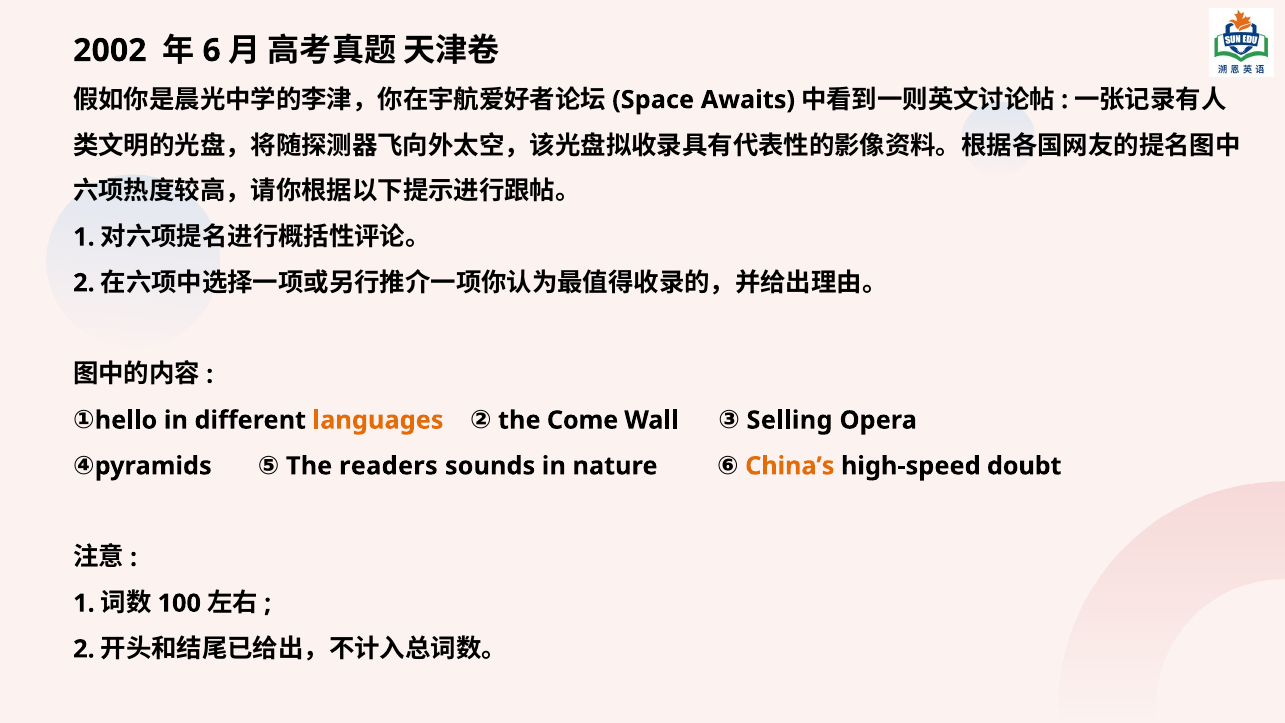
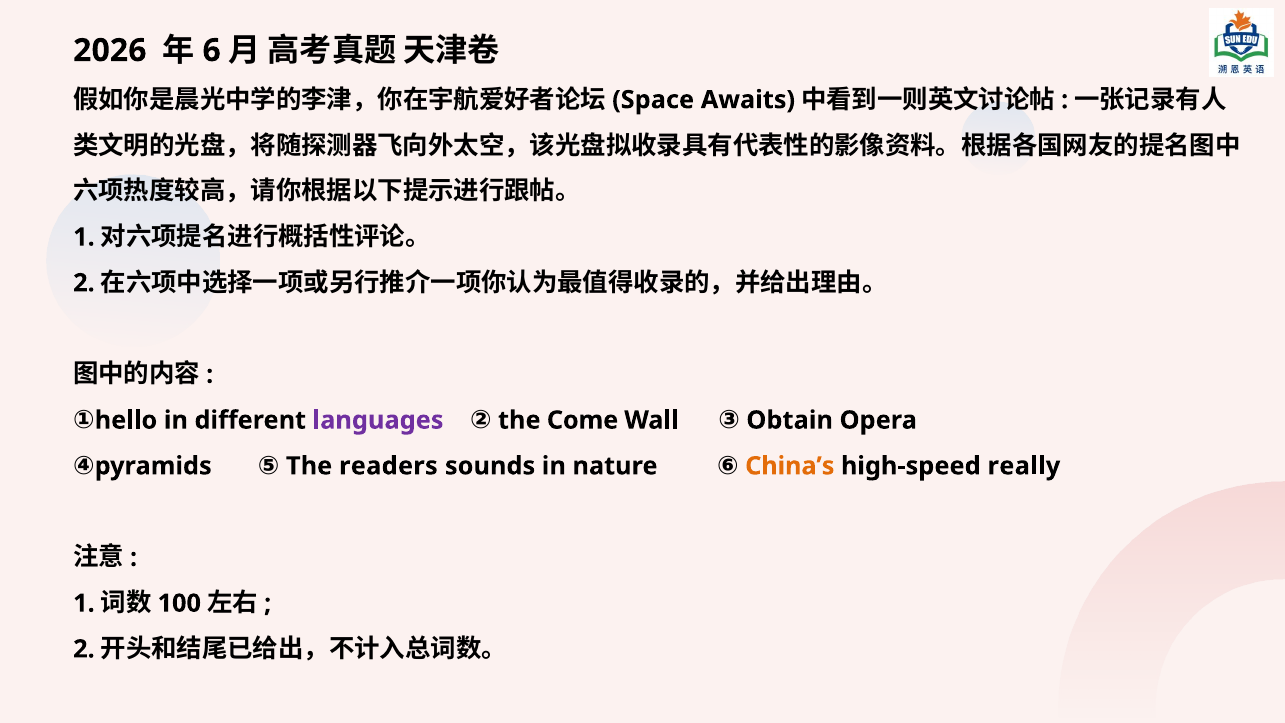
2002: 2002 -> 2026
languages colour: orange -> purple
Selling: Selling -> Obtain
doubt: doubt -> really
